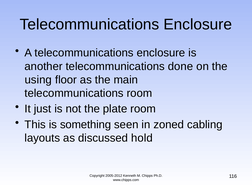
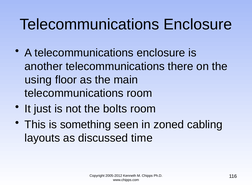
done: done -> there
plate: plate -> bolts
hold: hold -> time
